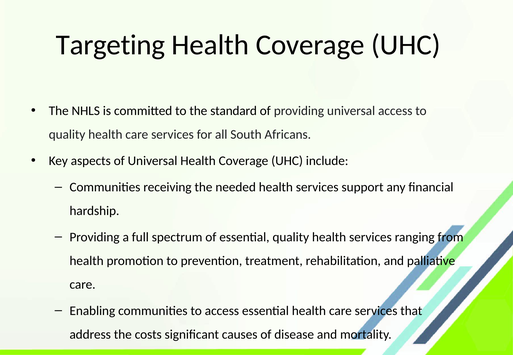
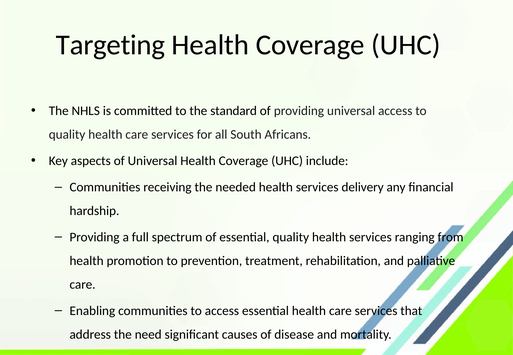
support: support -> delivery
costs: costs -> need
